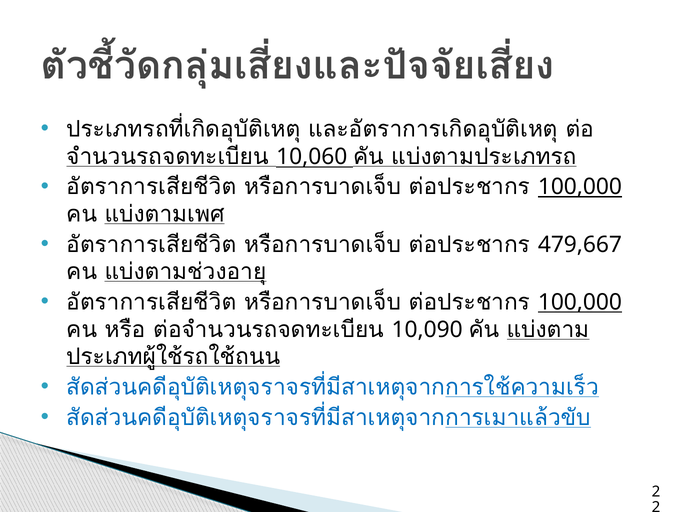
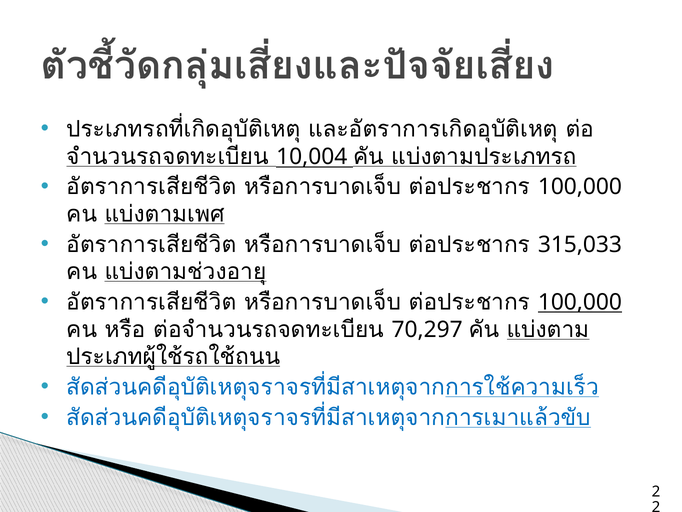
10,060: 10,060 -> 10,004
100,000 at (580, 187) underline: present -> none
479,667: 479,667 -> 315,033
10,090: 10,090 -> 70,297
